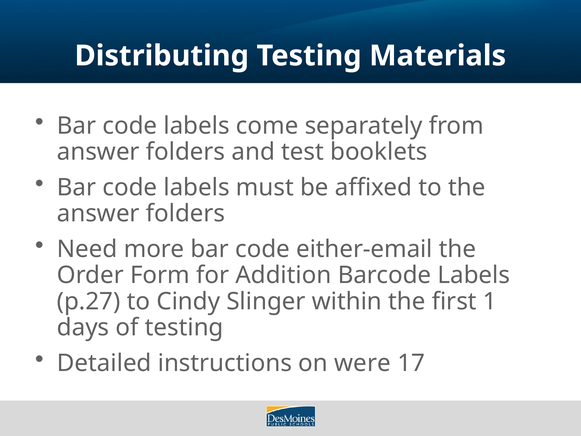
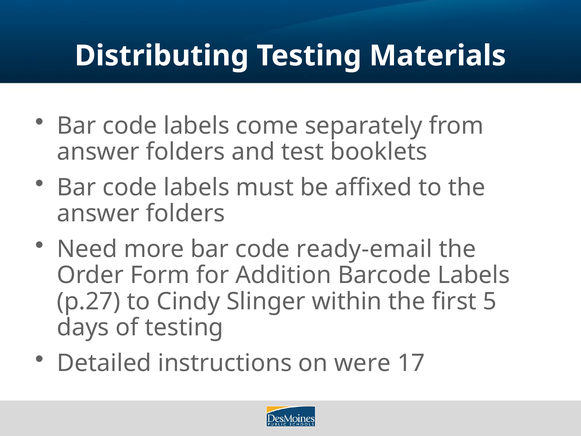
either-email: either-email -> ready-email
1: 1 -> 5
